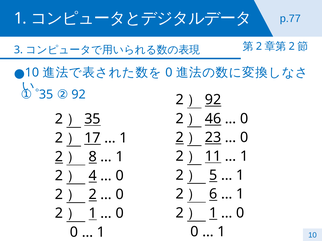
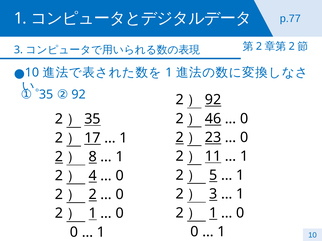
0 at (169, 73): 0 -> 1
6 at (213, 194): 6 -> 3
